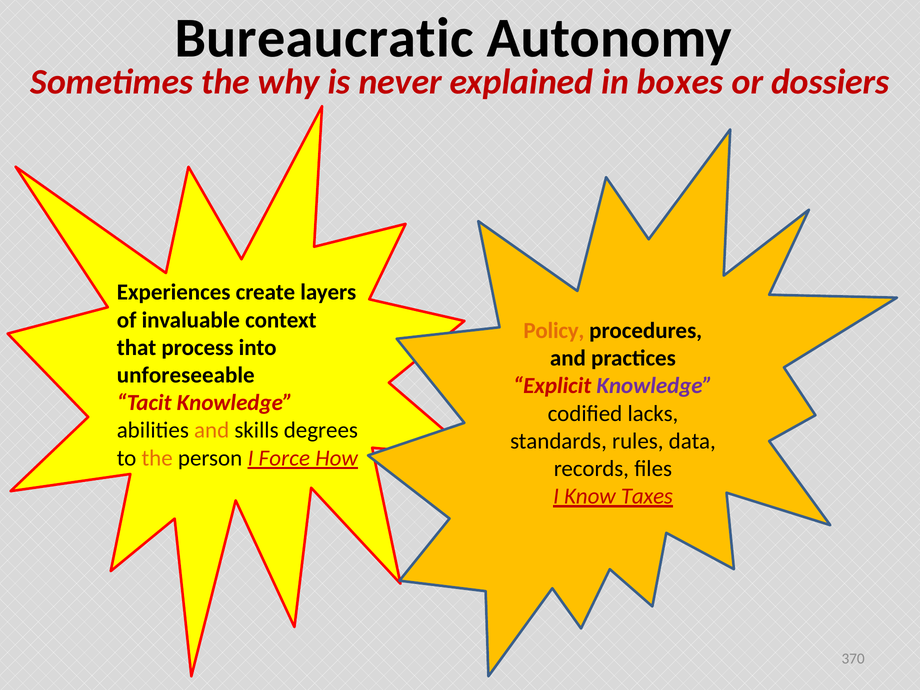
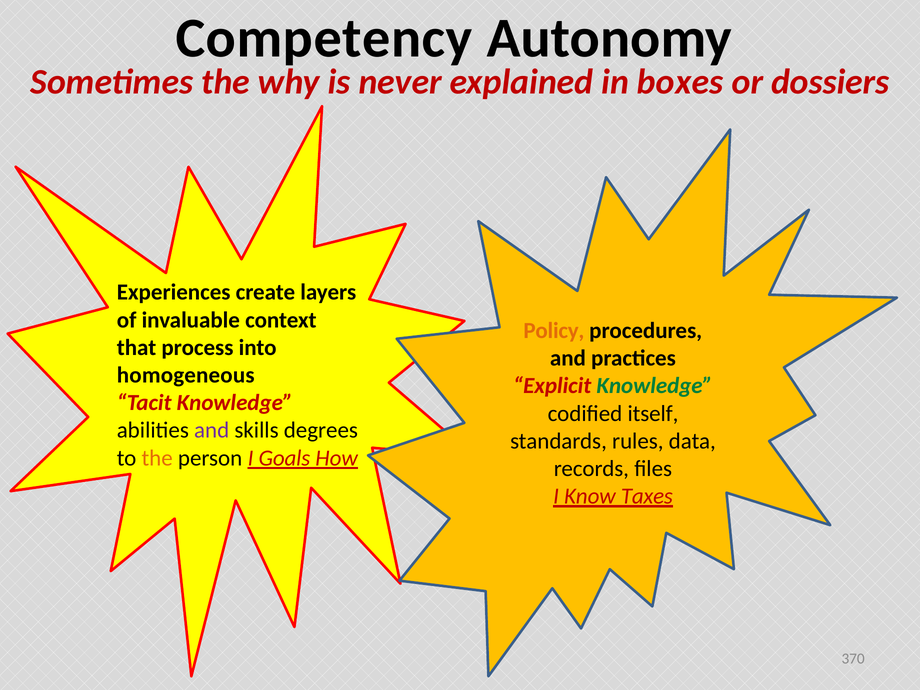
Bureaucratic: Bureaucratic -> Competency
unforeseeable: unforeseeable -> homogeneous
Knowledge at (655, 386) colour: purple -> green
lacks: lacks -> itself
and at (212, 430) colour: orange -> purple
Force: Force -> Goals
